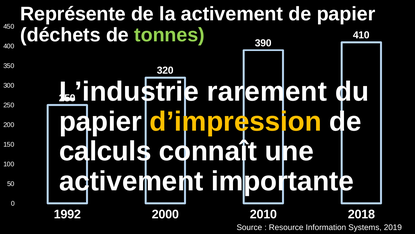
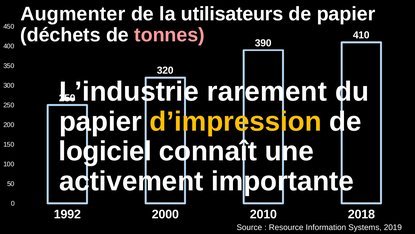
Représente: Représente -> Augmenter
la activement: activement -> utilisateurs
tonnes colour: light green -> pink
calculs: calculs -> logiciel
